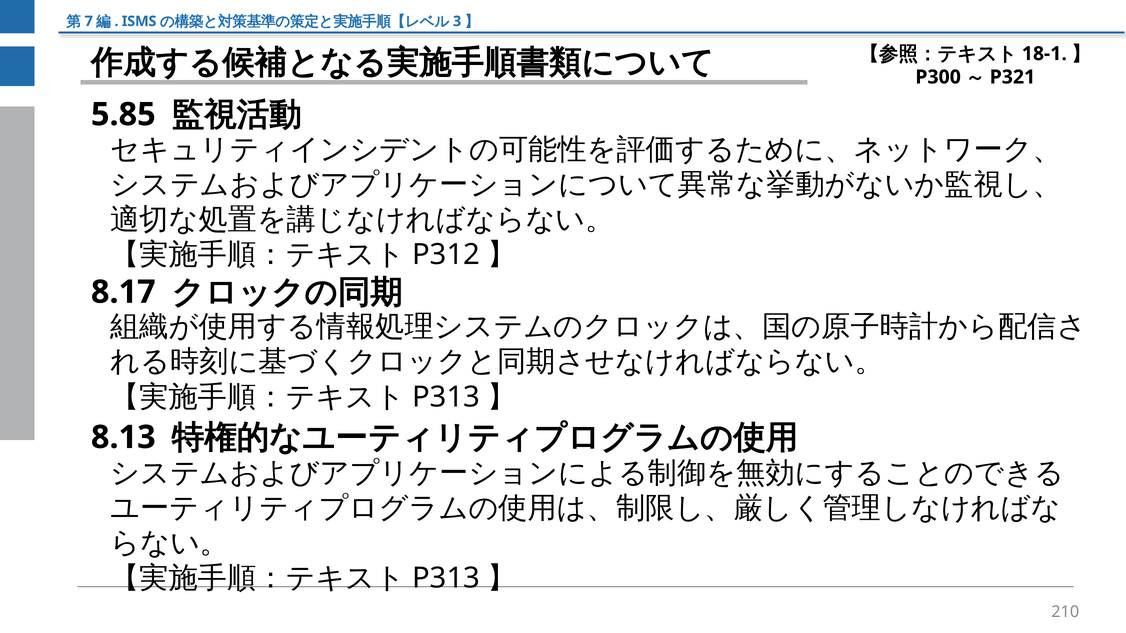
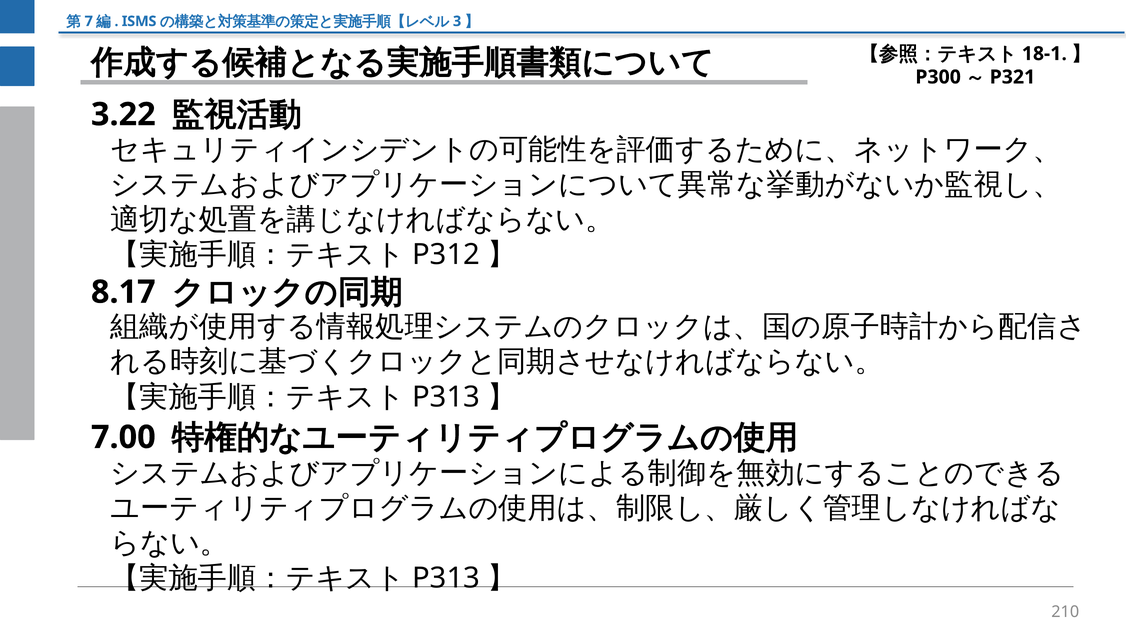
5.85: 5.85 -> 3.22
8.13: 8.13 -> 7.00
